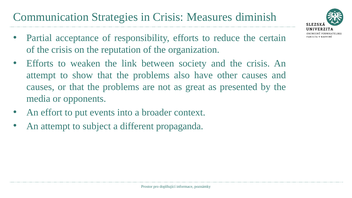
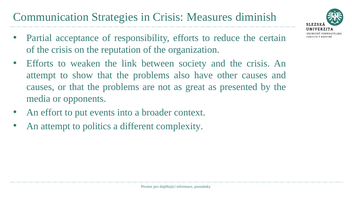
subject: subject -> politics
propaganda: propaganda -> complexity
